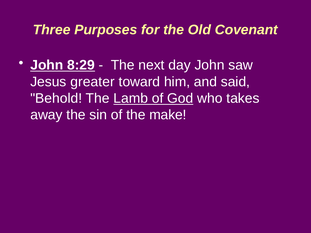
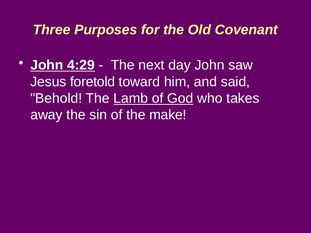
8:29: 8:29 -> 4:29
greater: greater -> foretold
